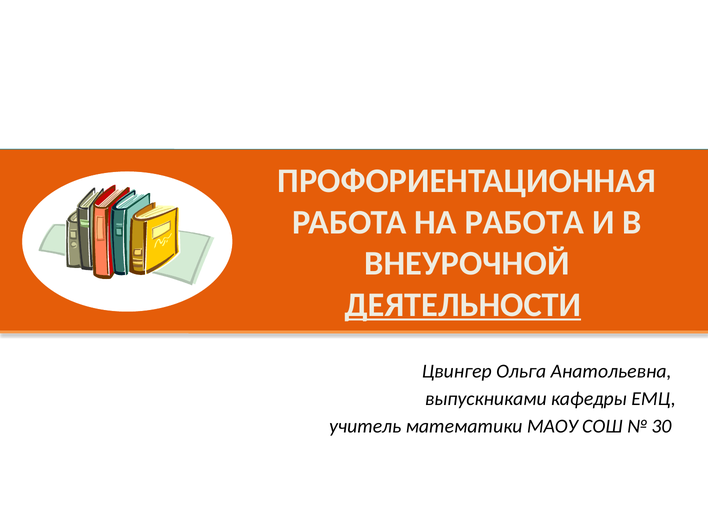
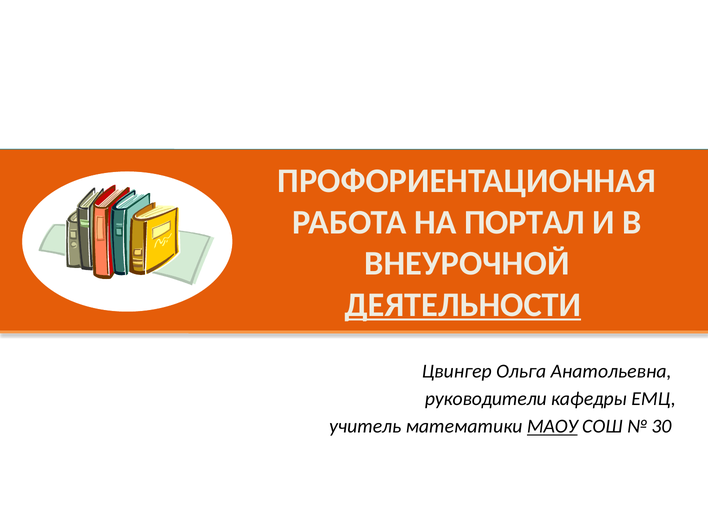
НА РАБОТА: РАБОТА -> ПОРТАЛ
выпускниками: выпускниками -> руководители
МАОУ underline: none -> present
